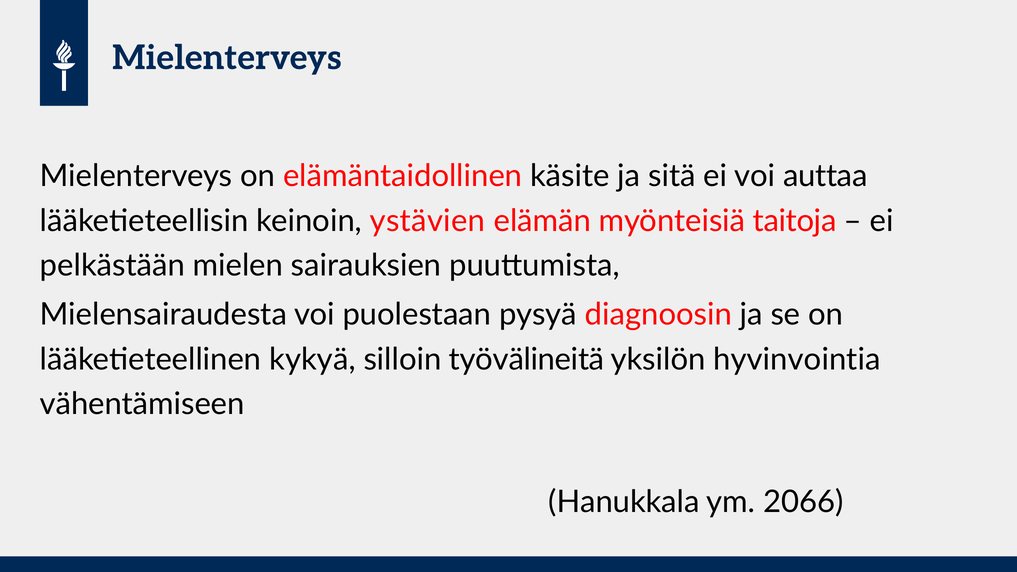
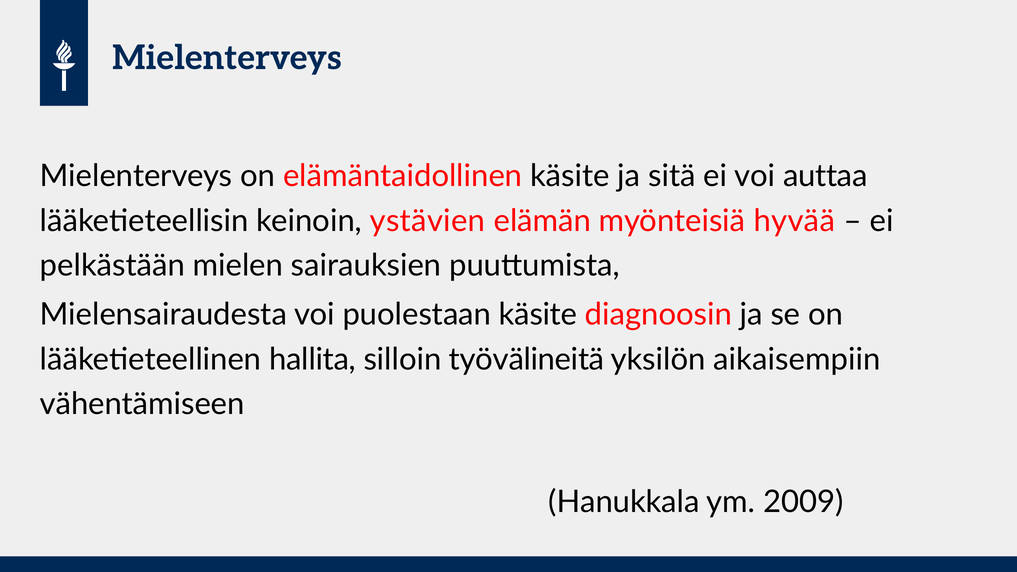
taitoja: taitoja -> hyvää
puolestaan pysyä: pysyä -> käsite
kykyä: kykyä -> hallita
hyvinvointia: hyvinvointia -> aikaisempiin
2066: 2066 -> 2009
